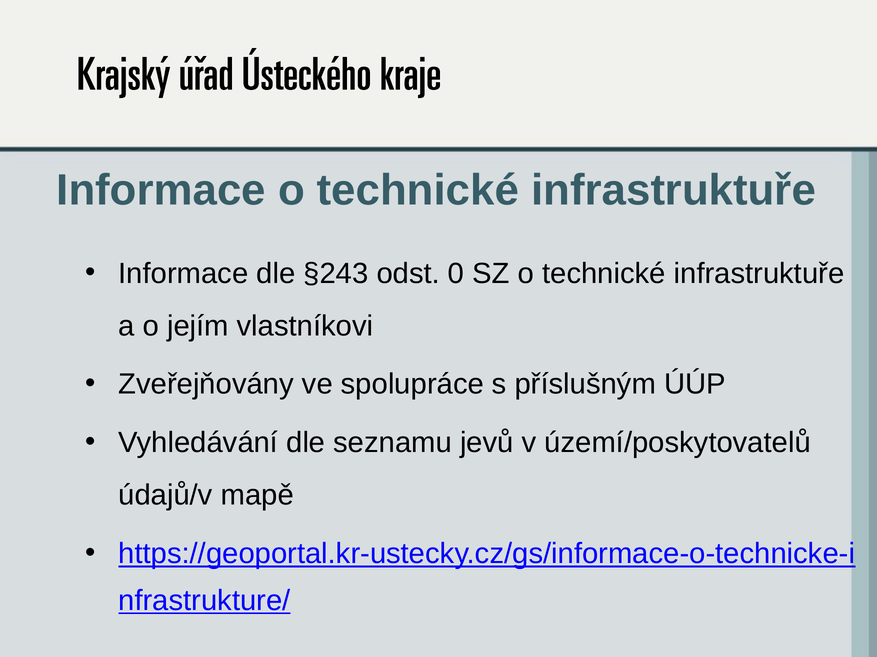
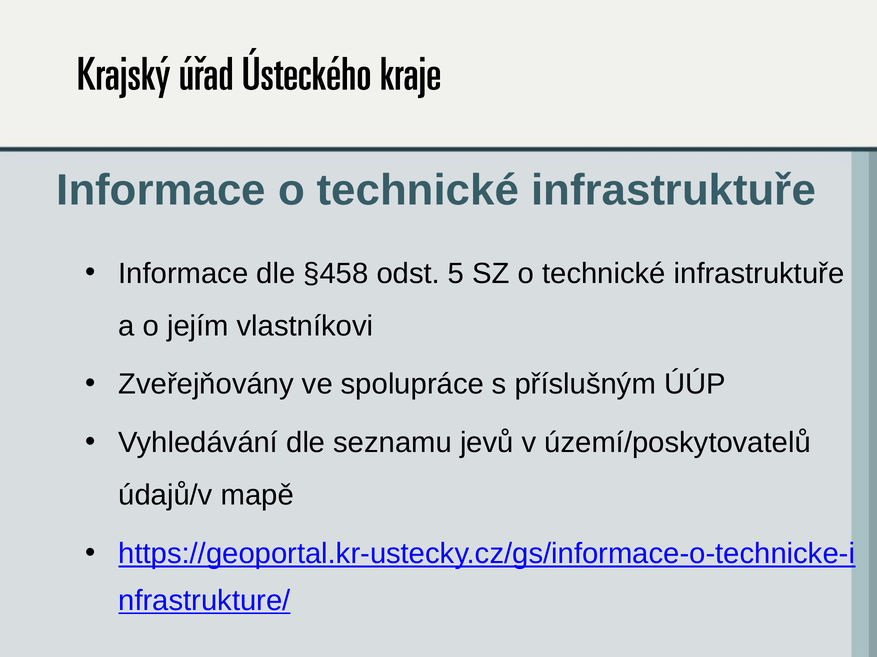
§243: §243 -> §458
0: 0 -> 5
